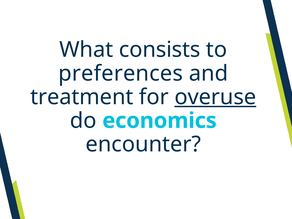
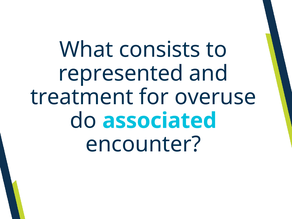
preferences: preferences -> represented
overuse underline: present -> none
economics: economics -> associated
